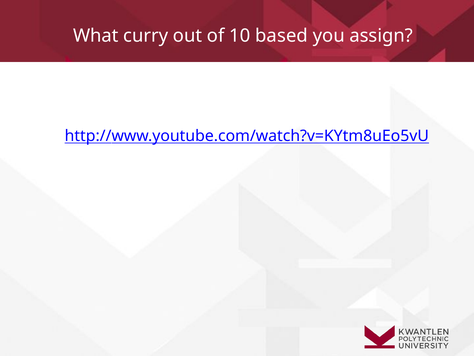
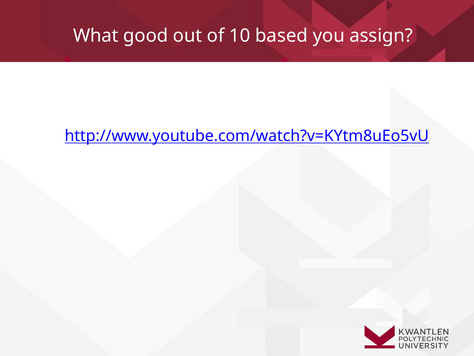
curry: curry -> good
